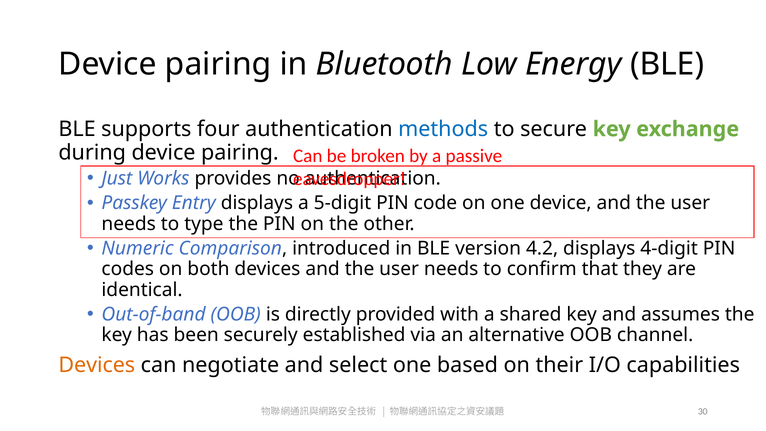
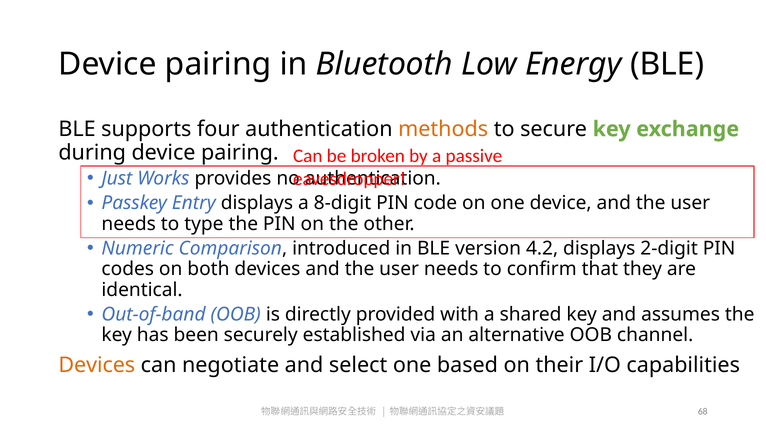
methods colour: blue -> orange
5-digit: 5-digit -> 8-digit
4-digit: 4-digit -> 2-digit
30: 30 -> 68
